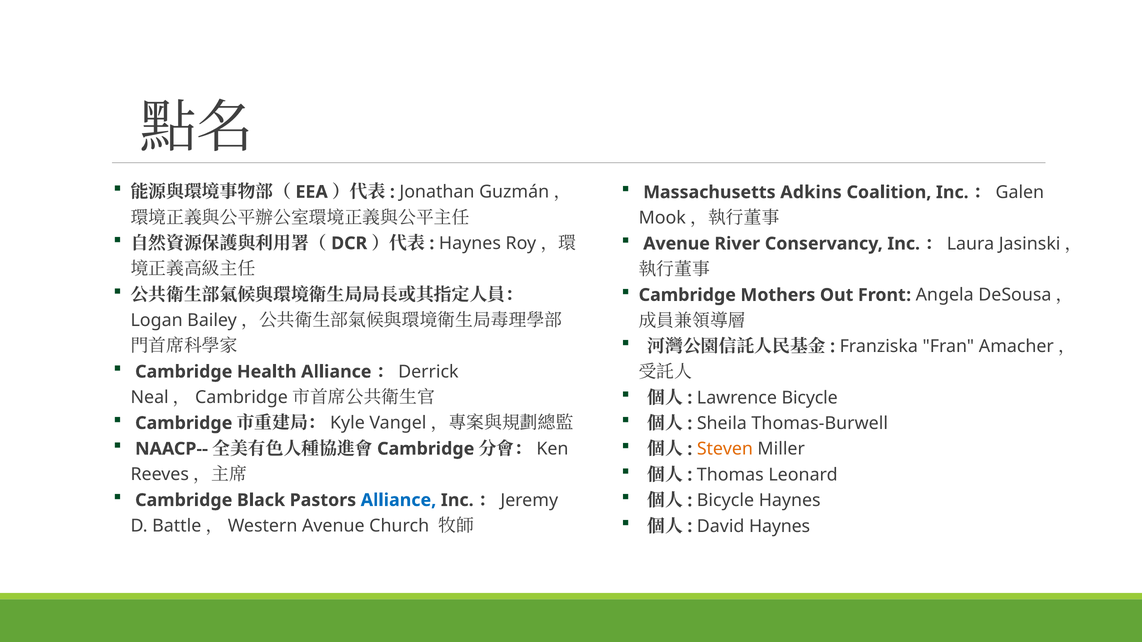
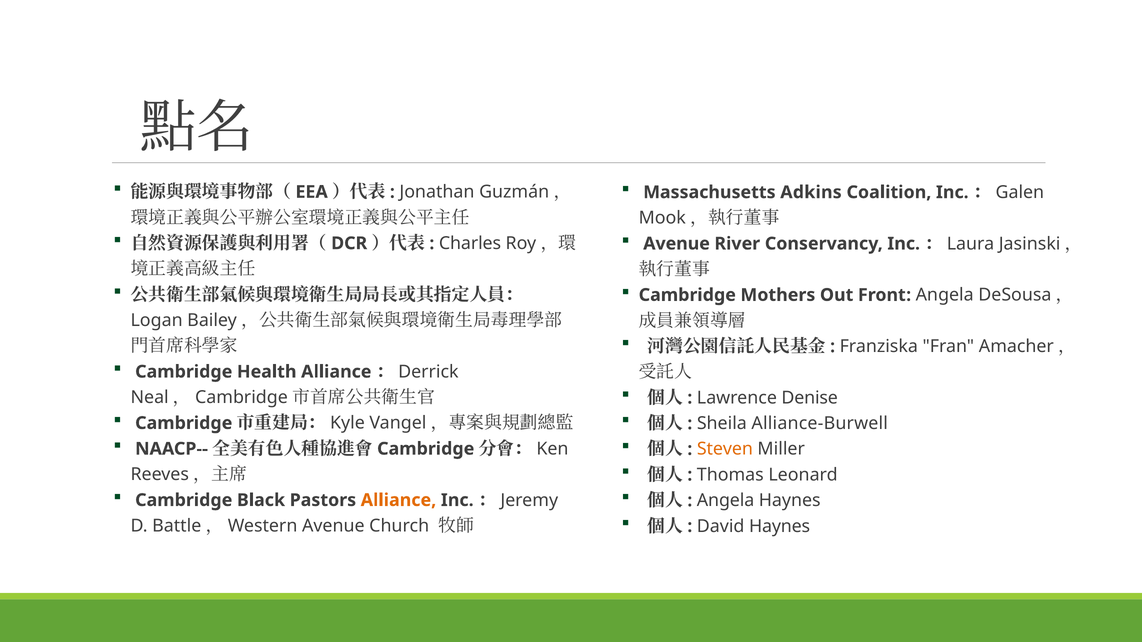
Haynes at (470, 243): Haynes -> Charles
Lawrence Bicycle: Bicycle -> Denise
Thomas-Burwell: Thomas-Burwell -> Alliance-Burwell
Alliance at (398, 500) colour: blue -> orange
Bicycle at (725, 501): Bicycle -> Angela
